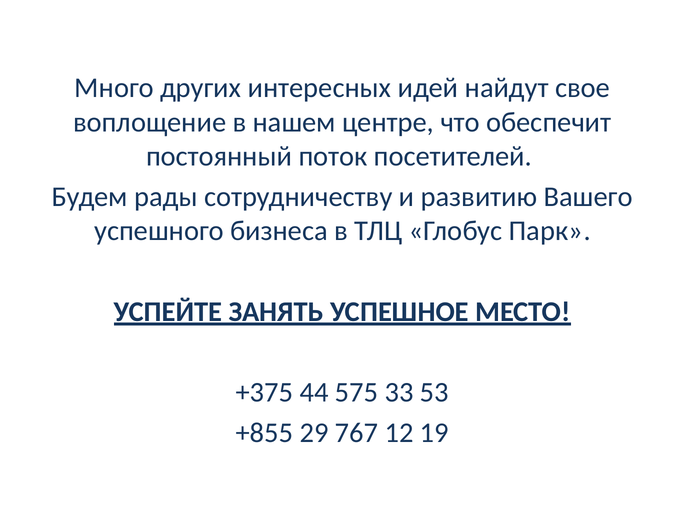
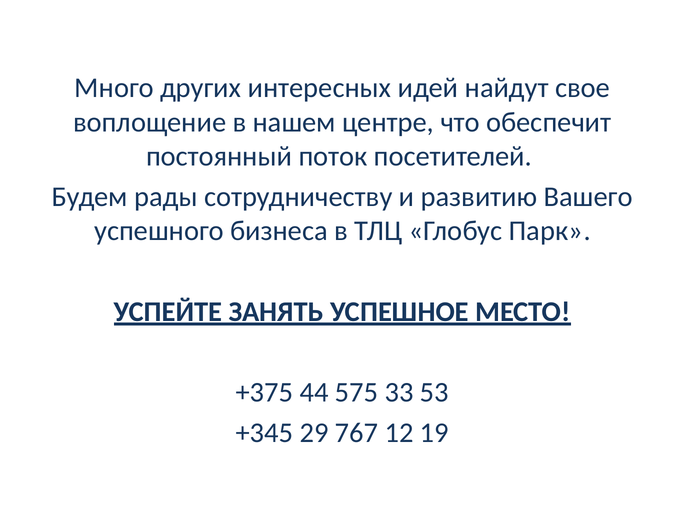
+855: +855 -> +345
